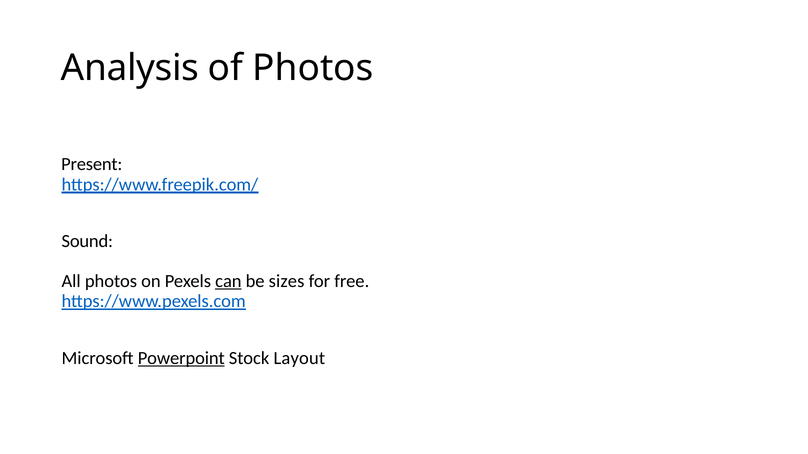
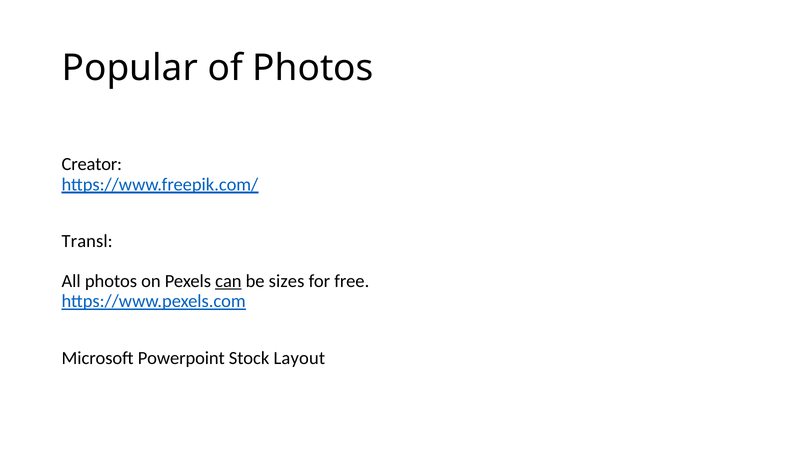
Analysis: Analysis -> Popular
Present: Present -> Creator
Sound: Sound -> Transl
Powerpoint underline: present -> none
